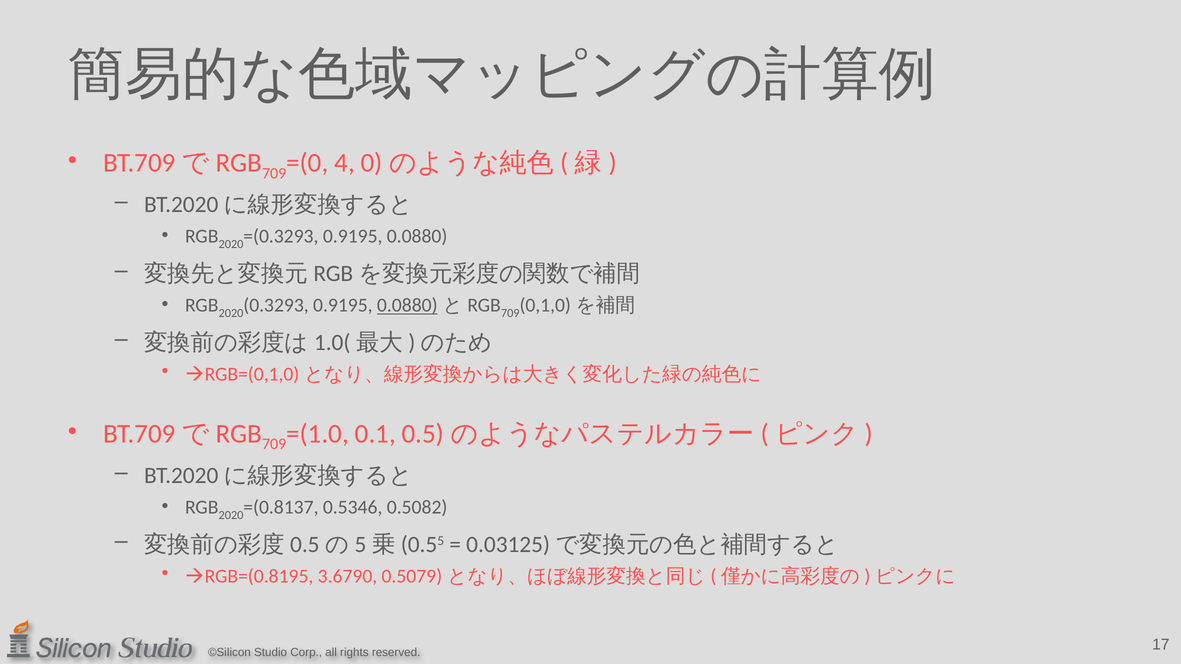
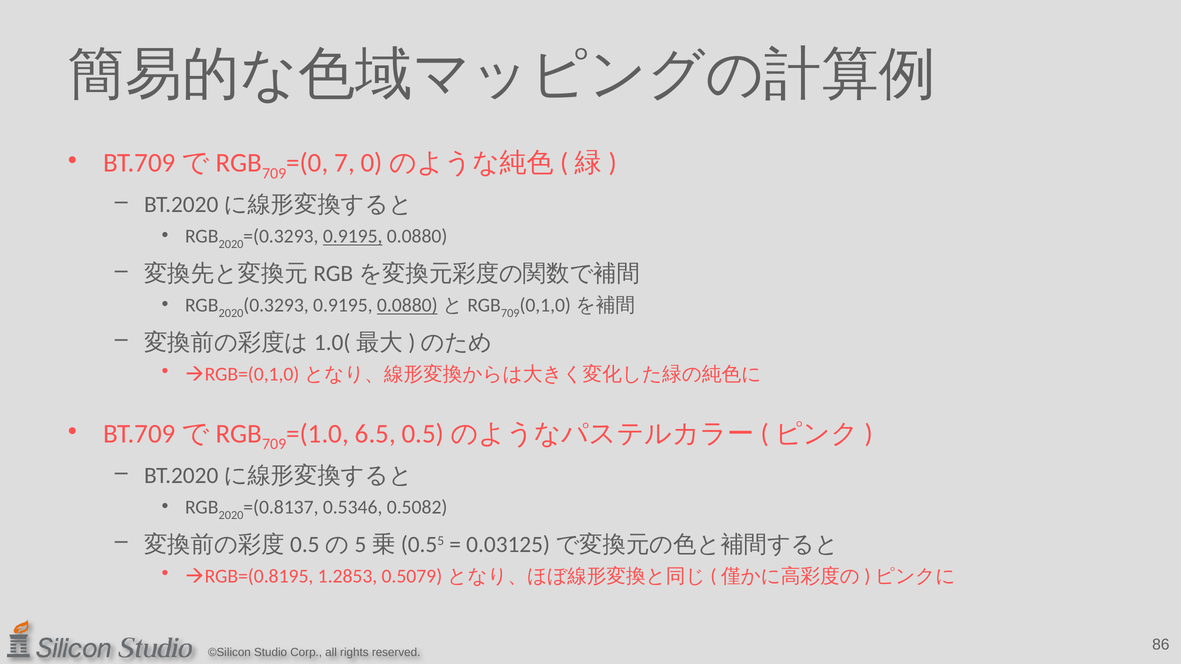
4: 4 -> 7
0.9195 at (353, 237) underline: none -> present
0.1: 0.1 -> 6.5
3.6790: 3.6790 -> 1.2853
17: 17 -> 86
